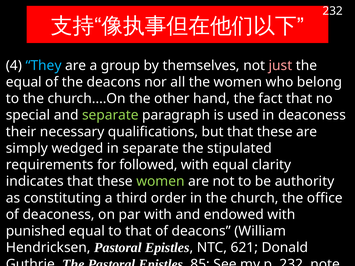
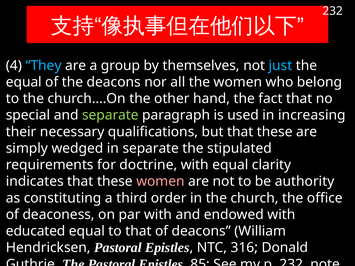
just colour: pink -> light blue
in deaconess: deaconess -> increasing
followed: followed -> doctrine
women at (160, 182) colour: light green -> pink
punished: punished -> educated
621: 621 -> 316
